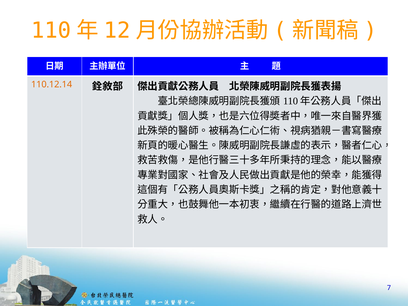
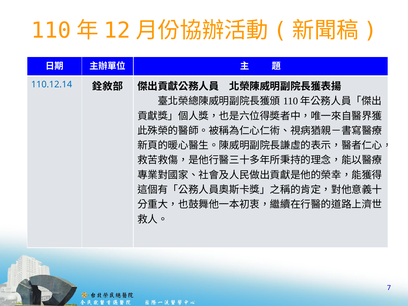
110.12.14 colour: orange -> blue
